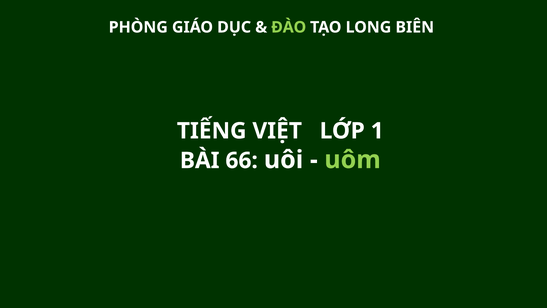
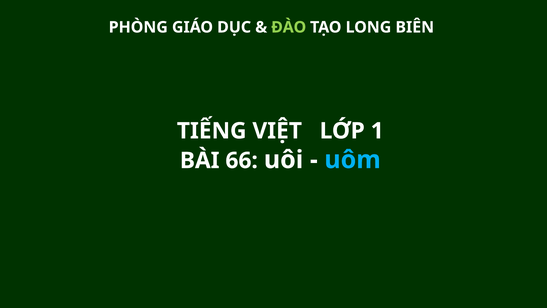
uôm colour: light green -> light blue
